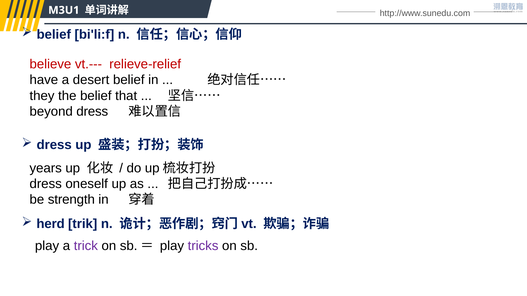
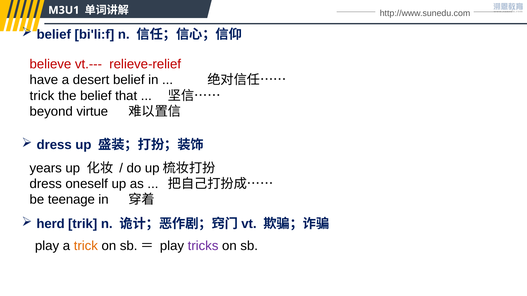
they at (42, 96): they -> trick
beyond dress: dress -> virtue
strength: strength -> teenage
trick at (86, 246) colour: purple -> orange
